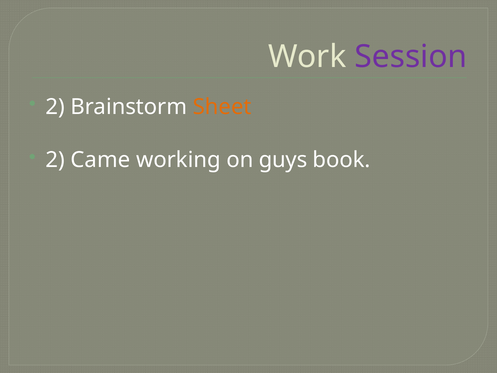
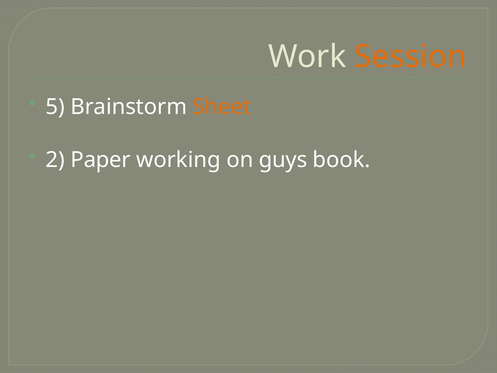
Session colour: purple -> orange
2 at (55, 107): 2 -> 5
Came: Came -> Paper
